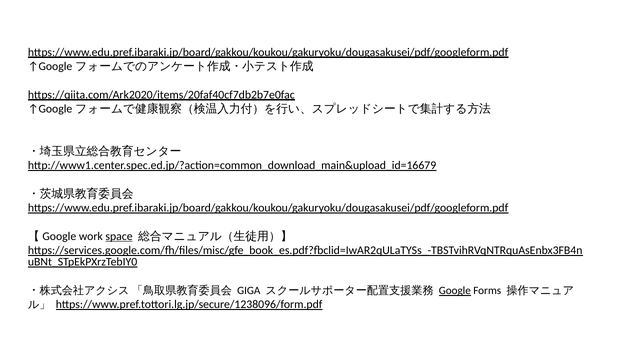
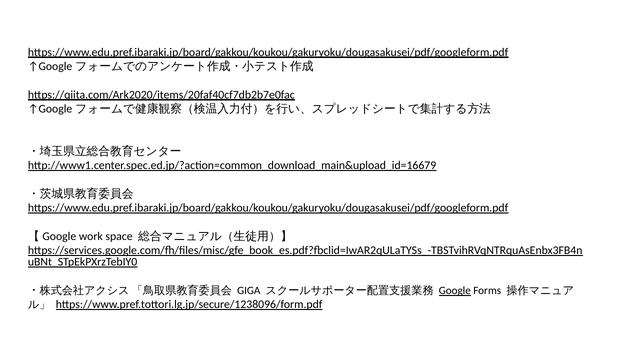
space underline: present -> none
